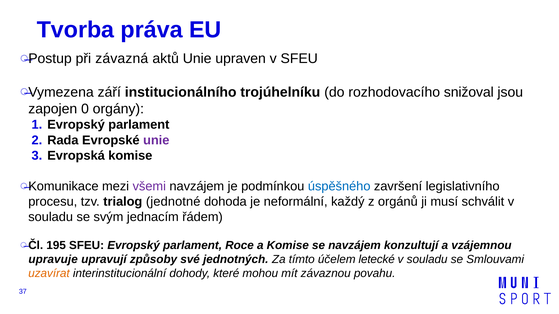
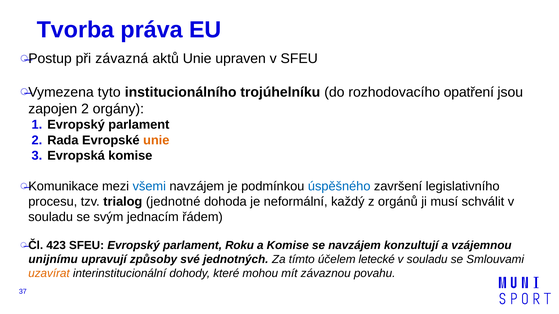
září: září -> tyto
snižoval: snižoval -> opatření
zapojen 0: 0 -> 2
unie at (156, 140) colour: purple -> orange
všemi colour: purple -> blue
195: 195 -> 423
Roce: Roce -> Roku
upravuje: upravuje -> unijnímu
